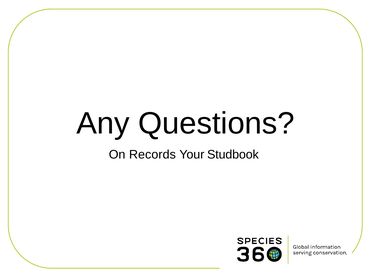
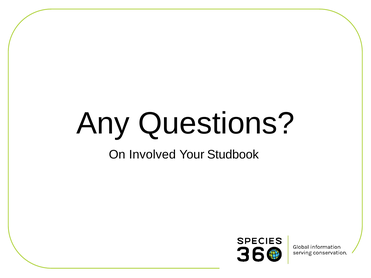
Records: Records -> Involved
